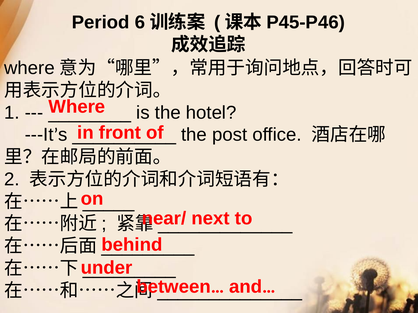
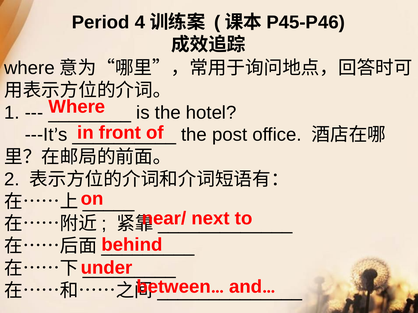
6: 6 -> 4
